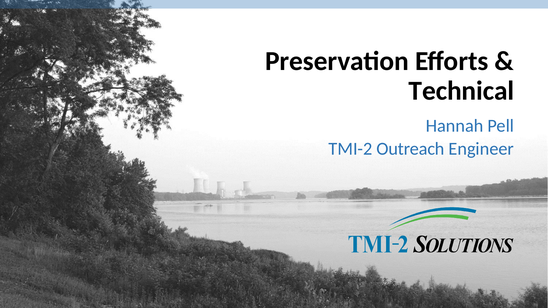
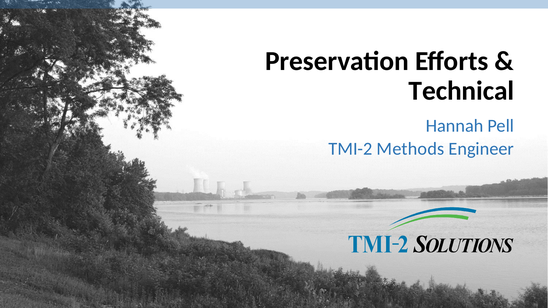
Outreach: Outreach -> Methods
